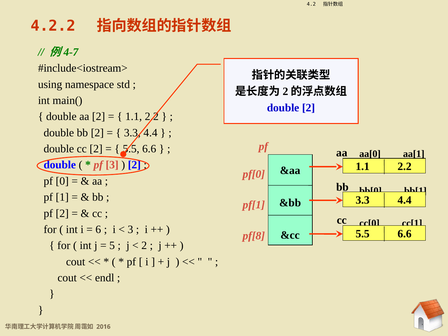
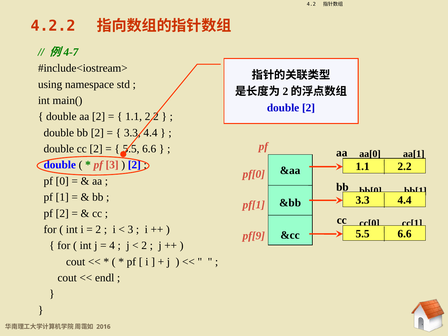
6 at (98, 229): 6 -> 2
pf[8: pf[8 -> pf[9
5: 5 -> 4
